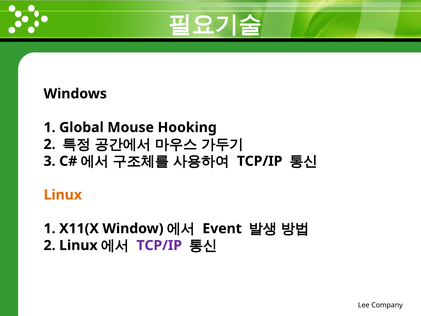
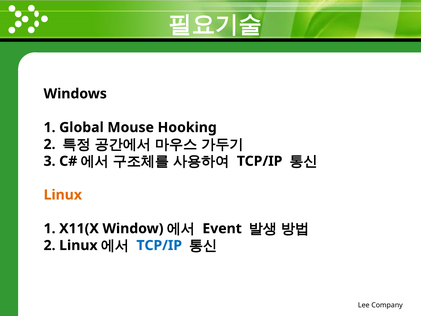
TCP/IP at (159, 245) colour: purple -> blue
